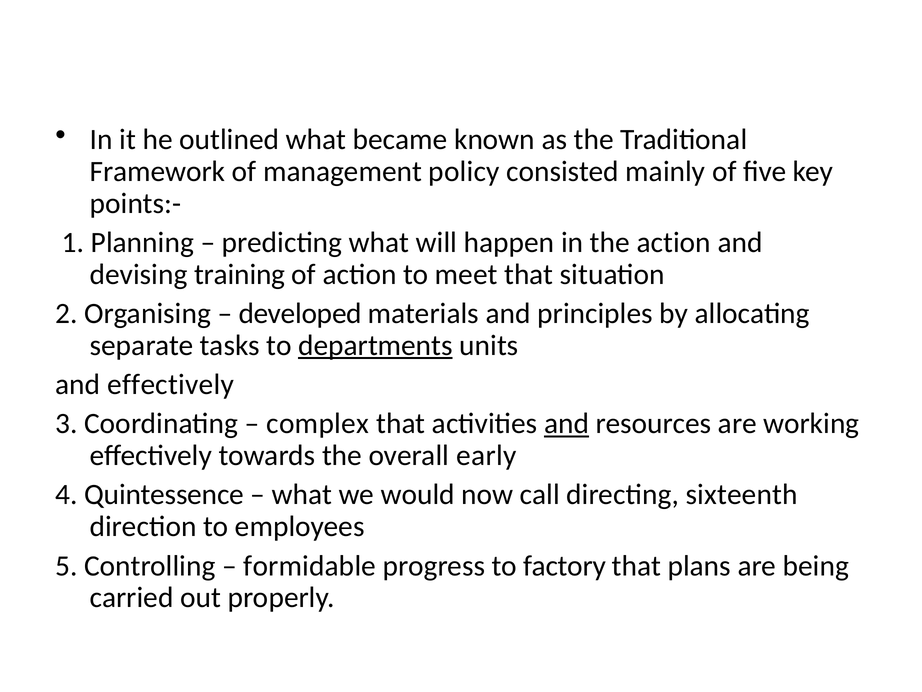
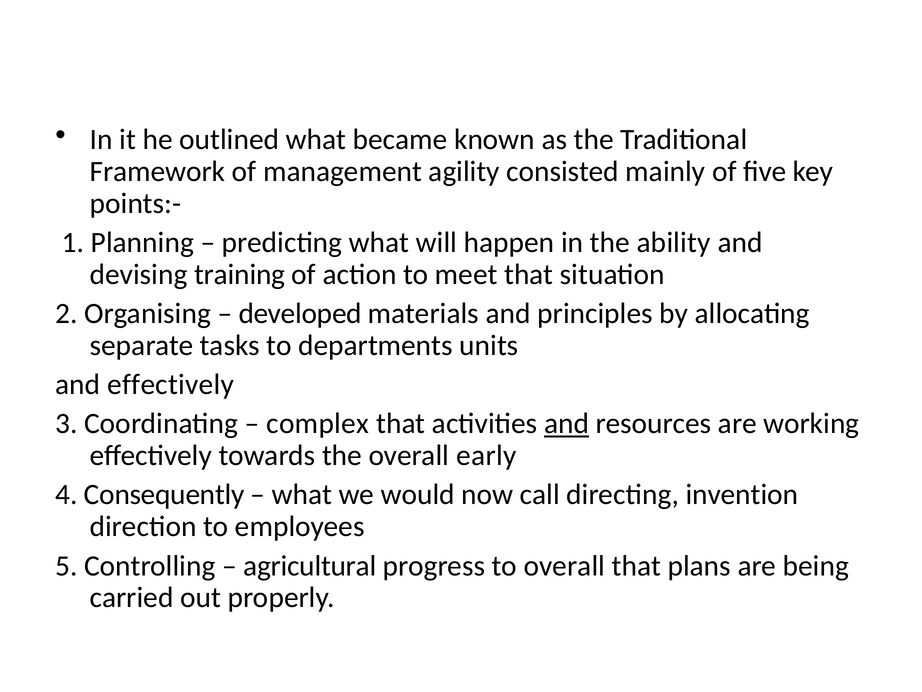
policy: policy -> agility
the action: action -> ability
departments underline: present -> none
Quintessence: Quintessence -> Consequently
sixteenth: sixteenth -> invention
formidable: formidable -> agricultural
to factory: factory -> overall
